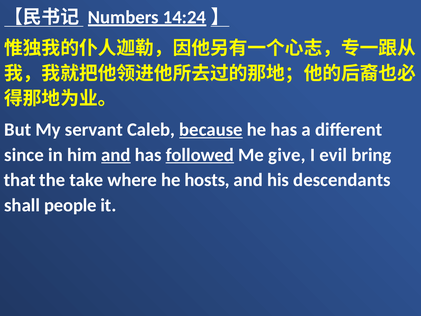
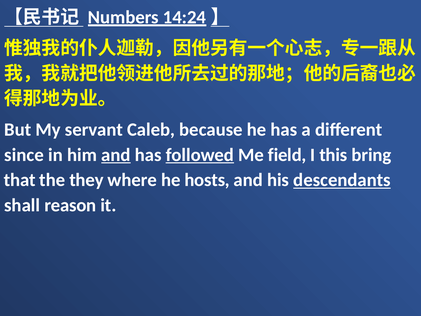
because underline: present -> none
give: give -> field
evil: evil -> this
take: take -> they
descendants underline: none -> present
people: people -> reason
